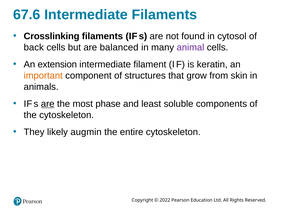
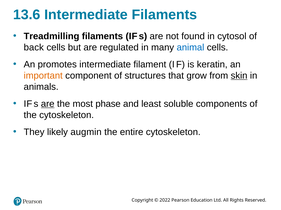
67.6: 67.6 -> 13.6
Crosslinking: Crosslinking -> Treadmilling
balanced: balanced -> regulated
animal colour: purple -> blue
extension: extension -> promotes
skin underline: none -> present
